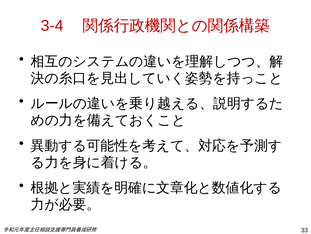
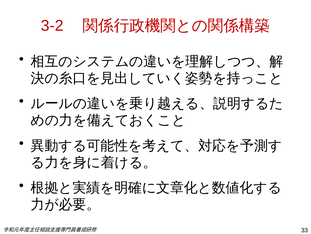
3-4: 3-4 -> 3-2
